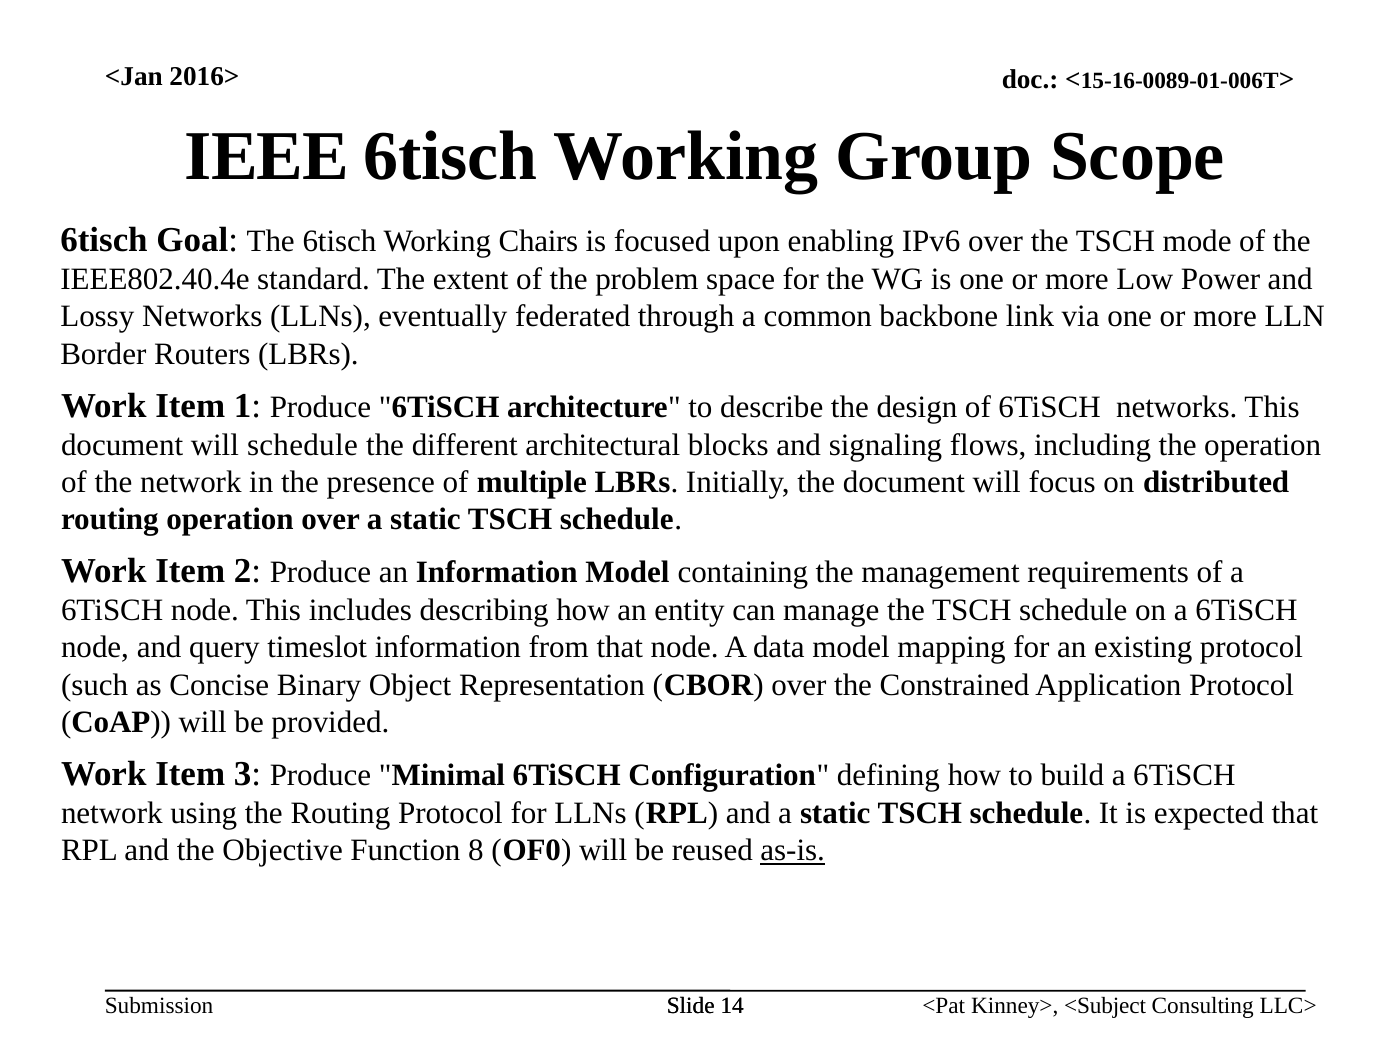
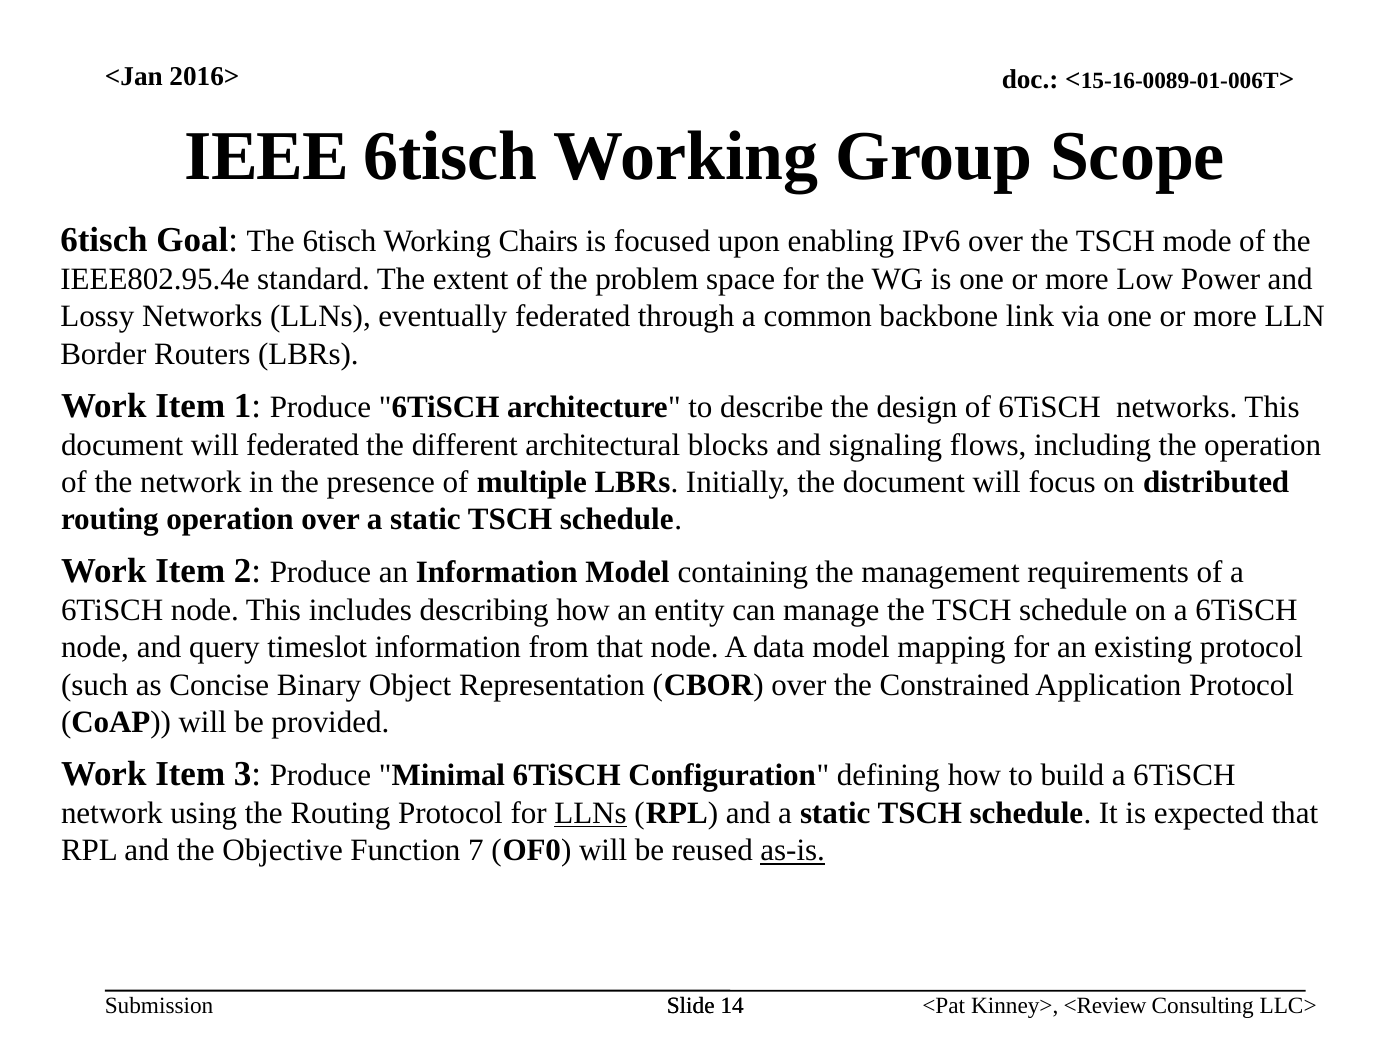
IEEE802.40.4e: IEEE802.40.4e -> IEEE802.95.4e
will schedule: schedule -> federated
LLNs at (591, 813) underline: none -> present
8: 8 -> 7
<Subject: <Subject -> <Review
